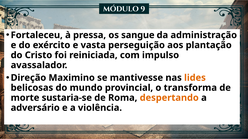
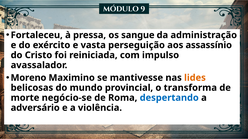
plantação: plantação -> assassínio
Direção: Direção -> Moreno
sustaria-se: sustaria-se -> negócio-se
despertando colour: orange -> blue
